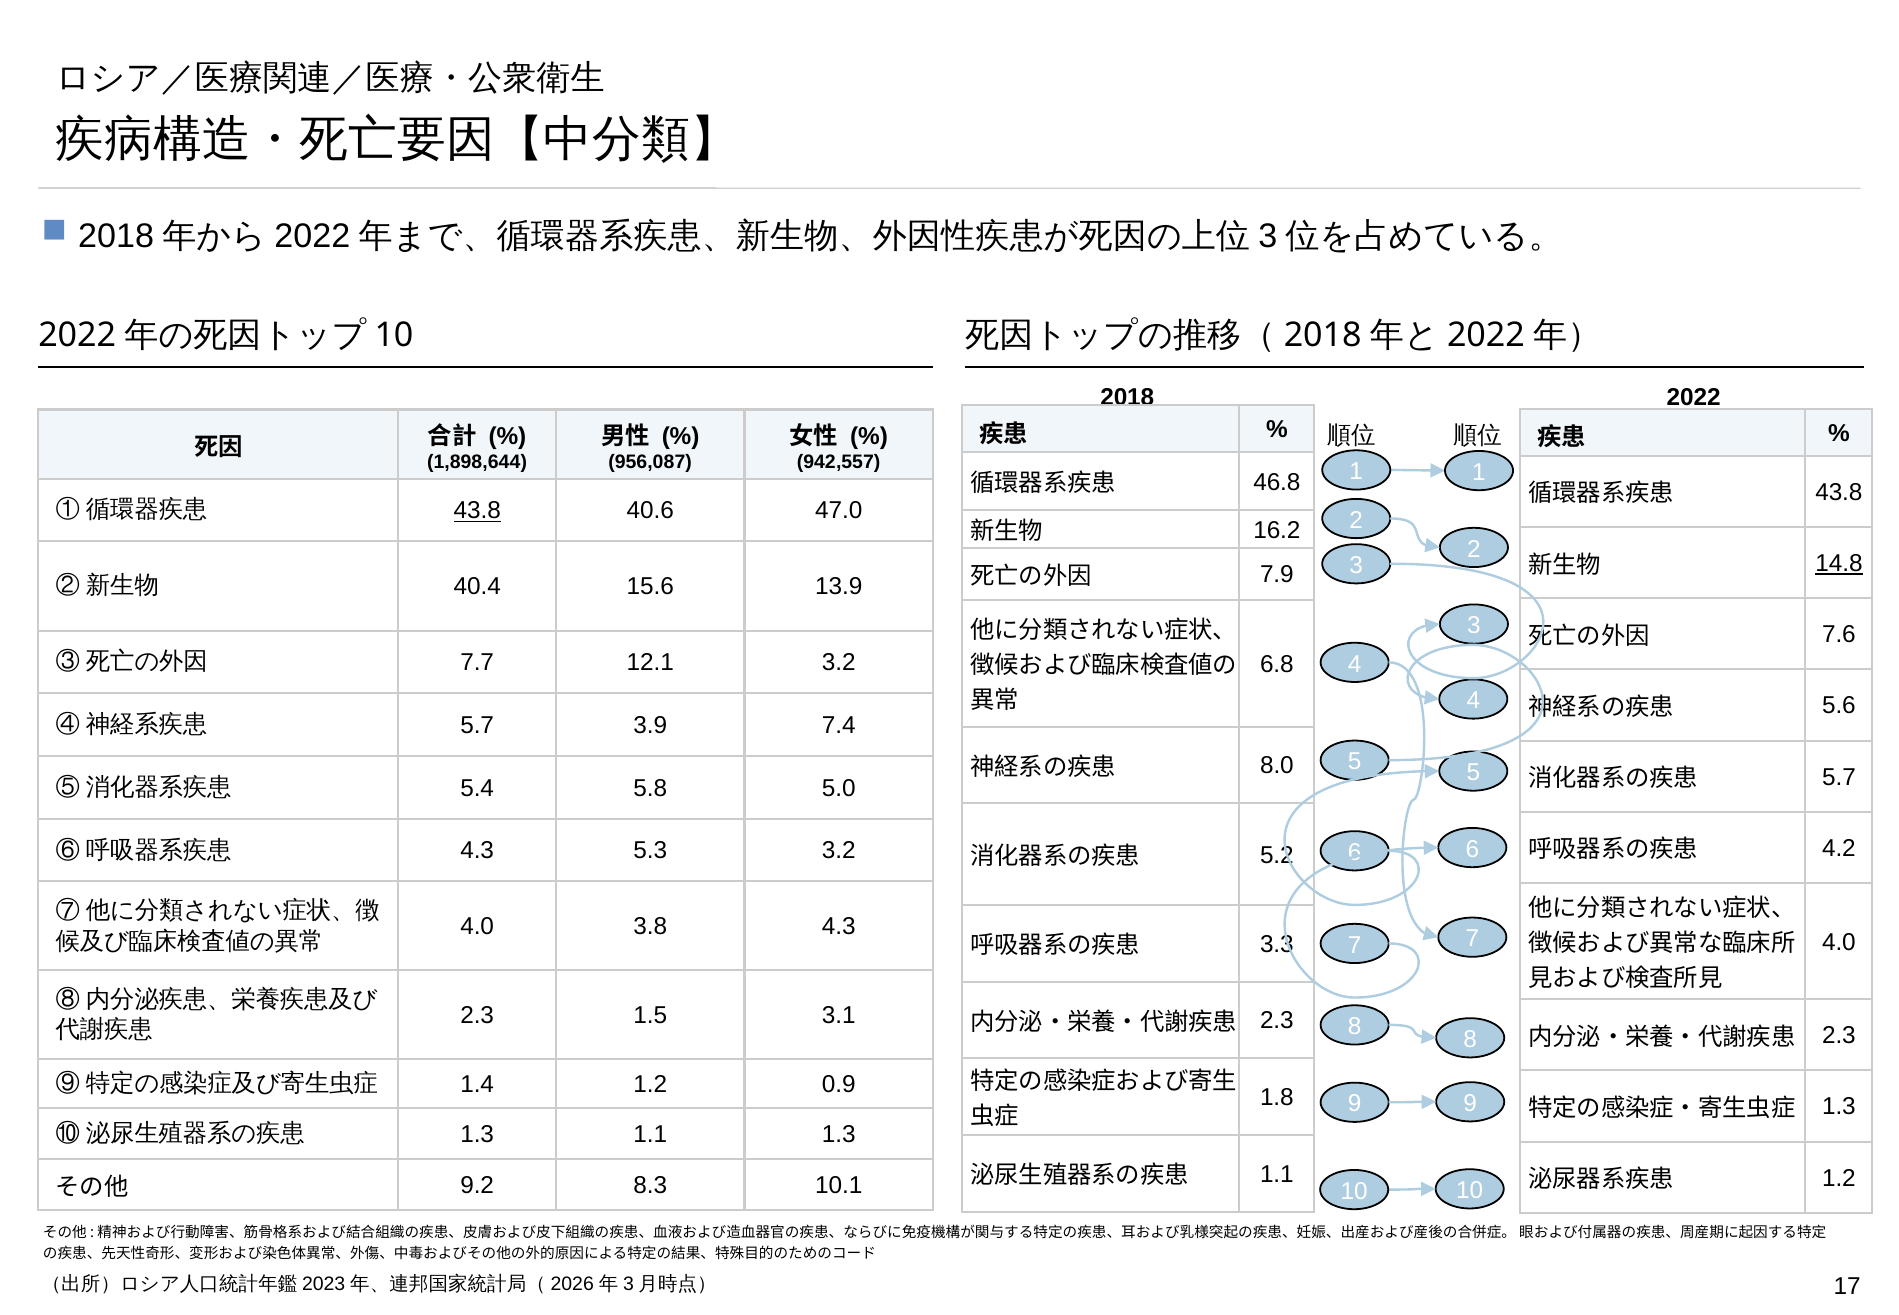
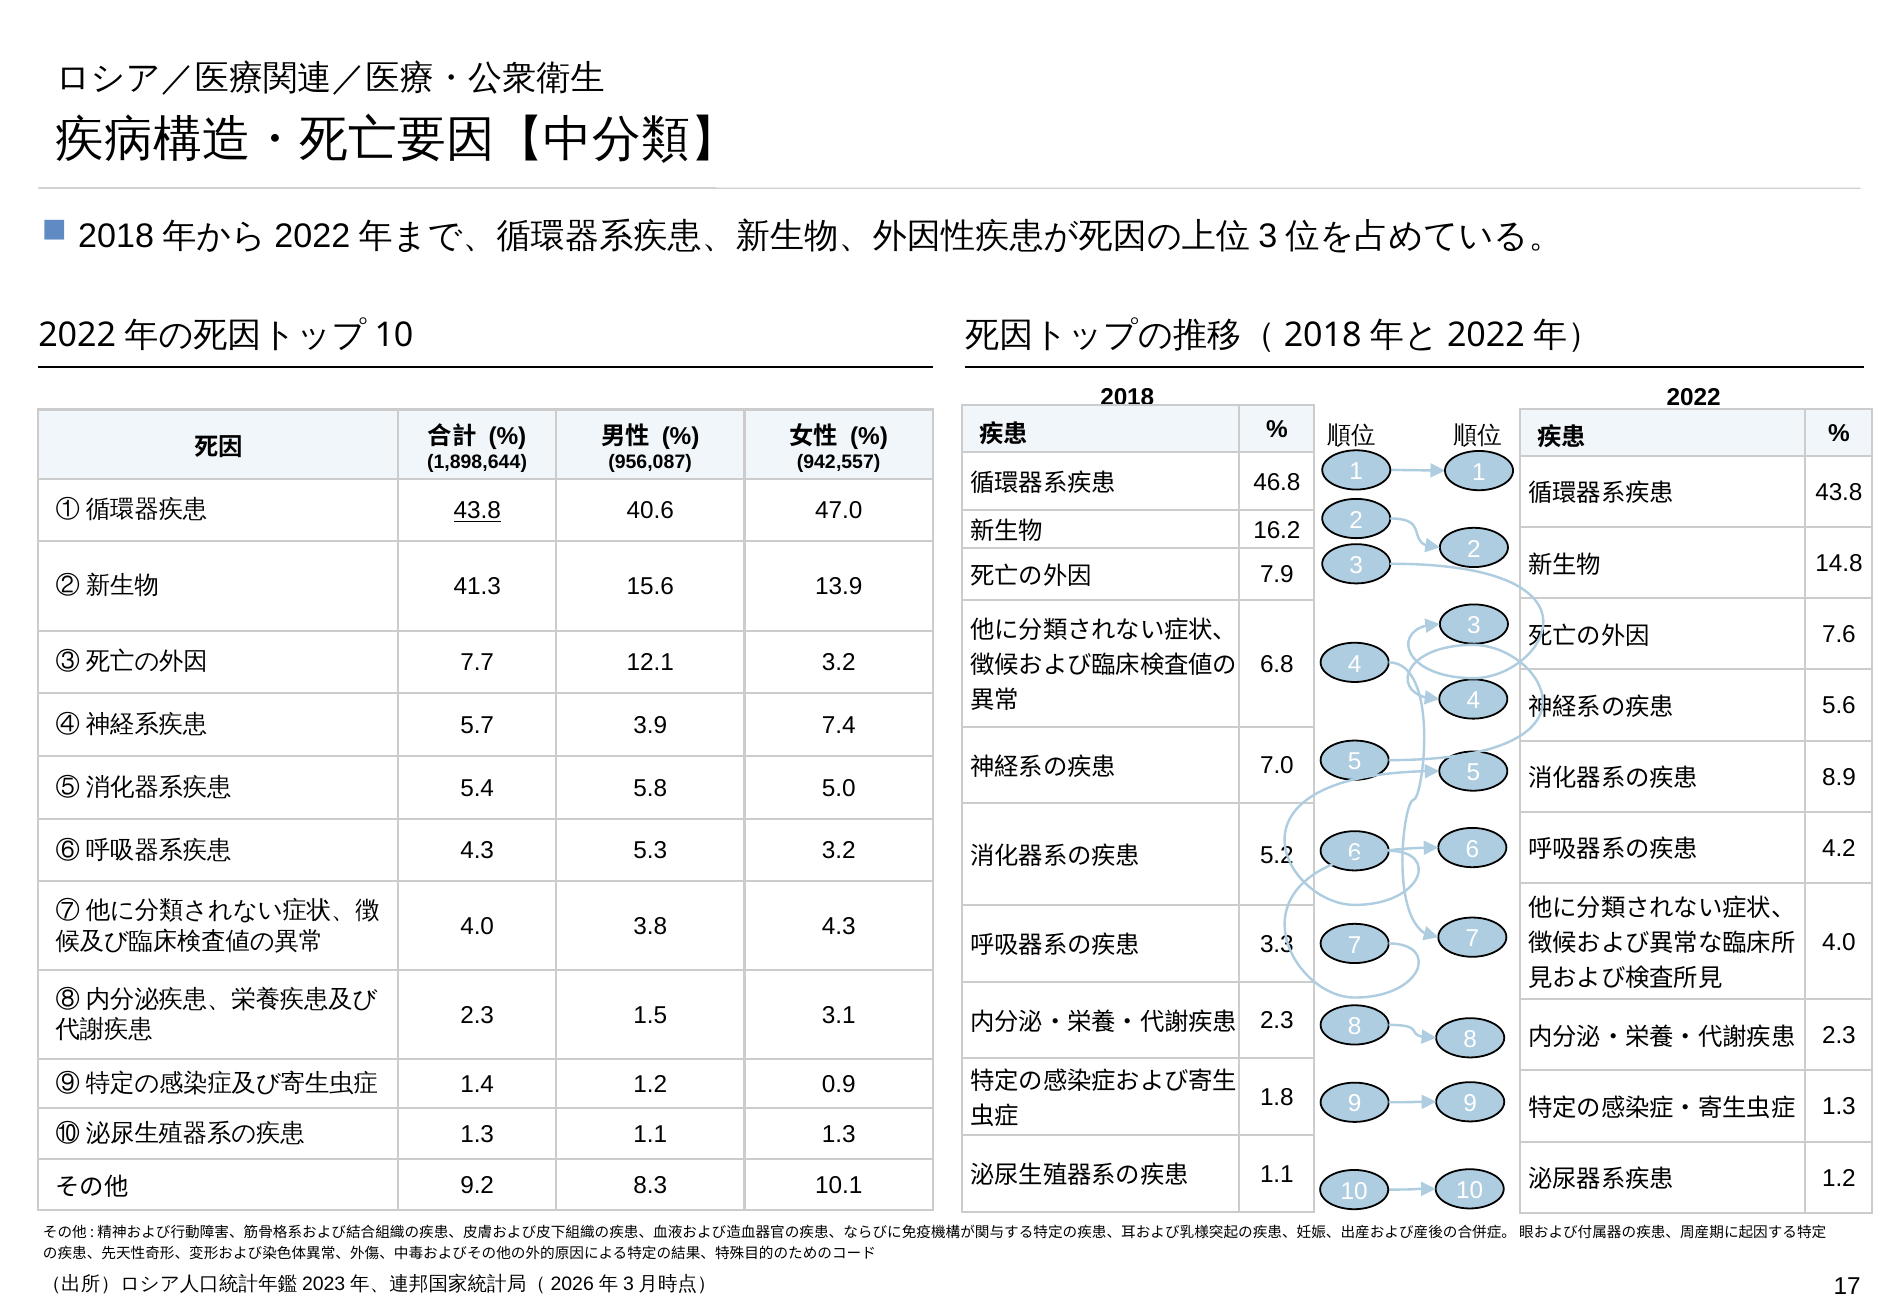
14.8 underline: present -> none
40.4: 40.4 -> 41.3
8.0: 8.0 -> 7.0
5.7 at (1839, 777): 5.7 -> 8.9
